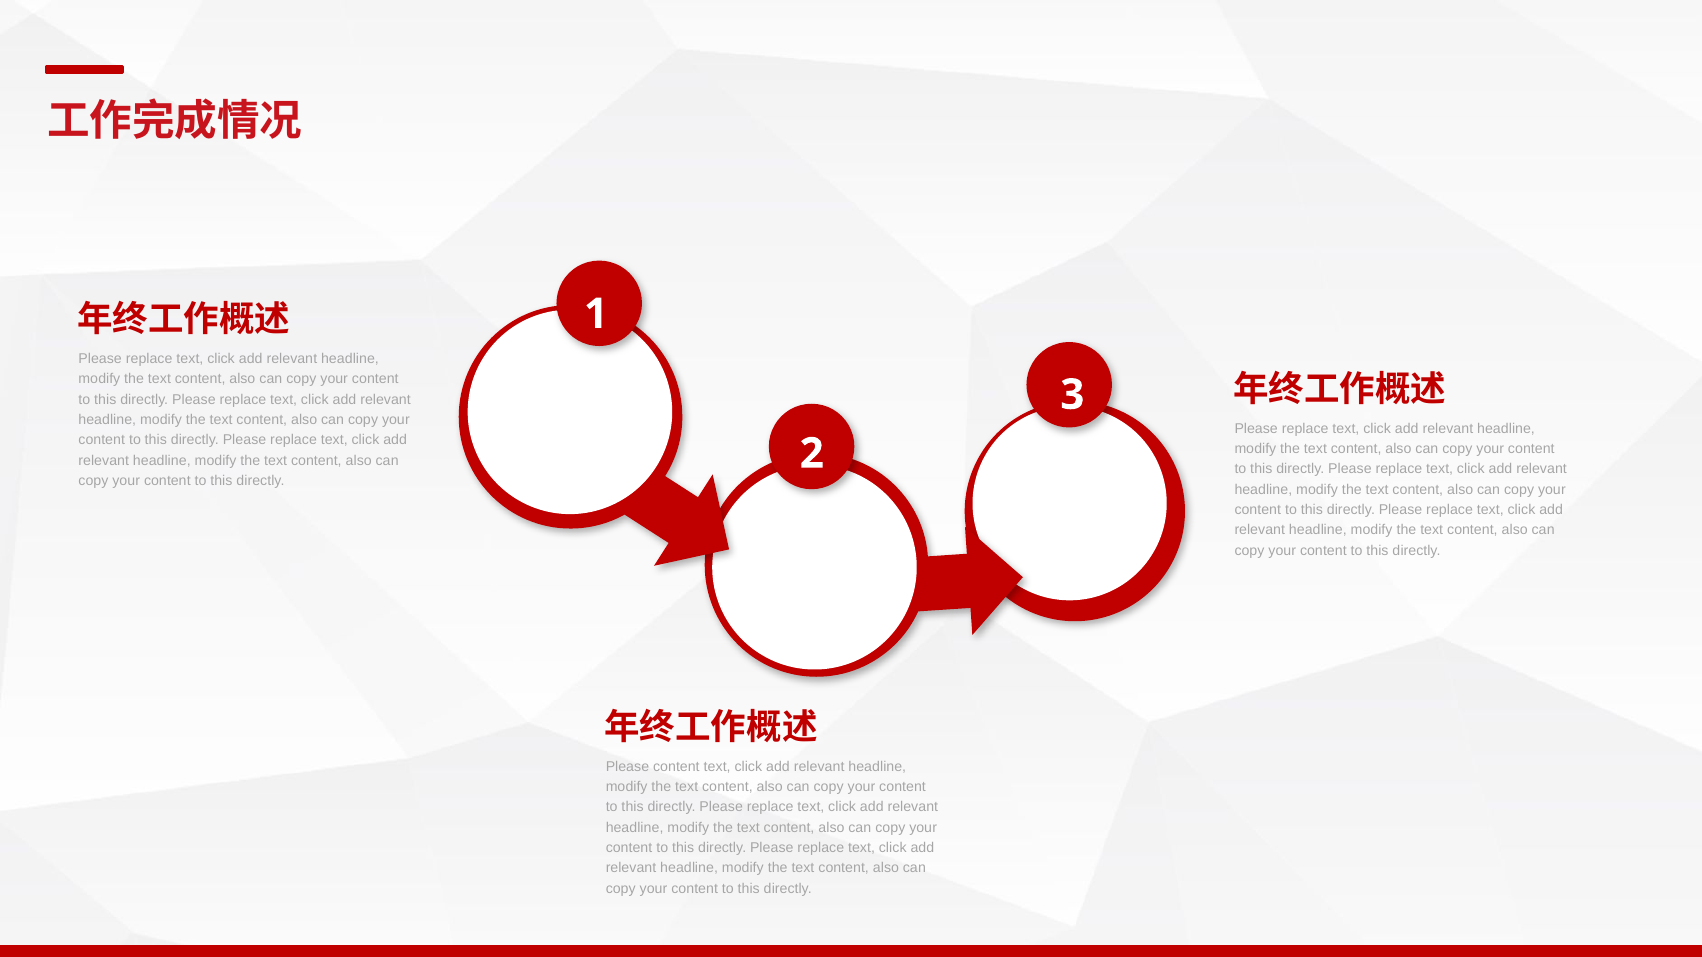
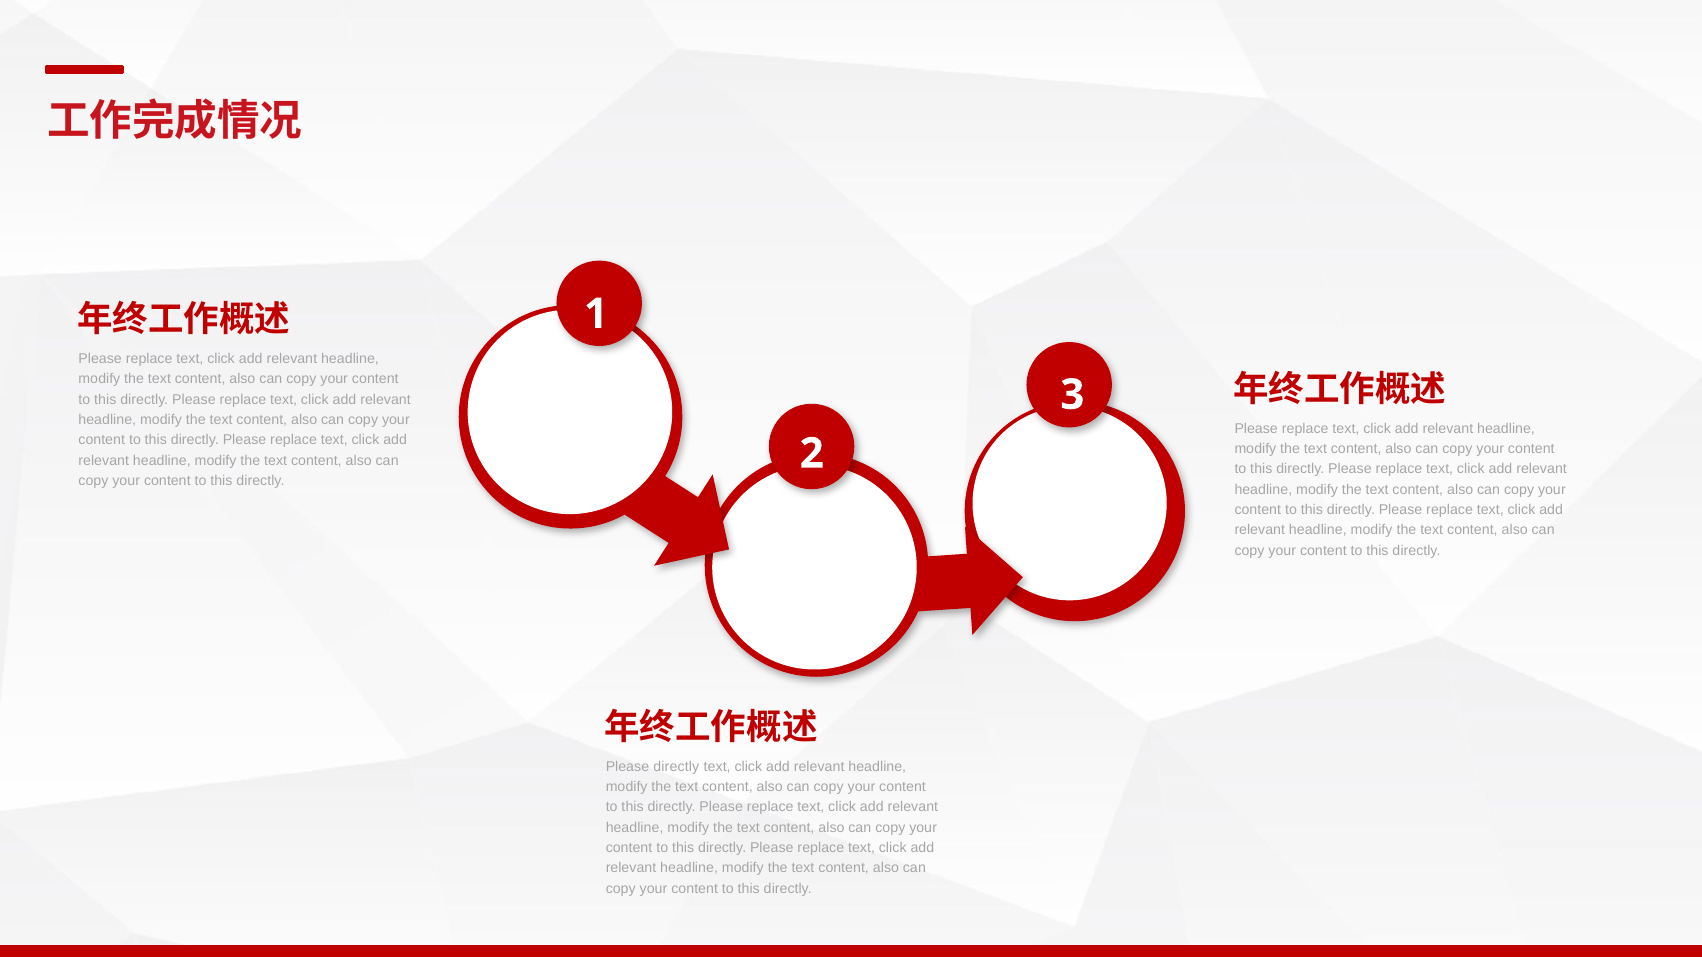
Please content: content -> directly
